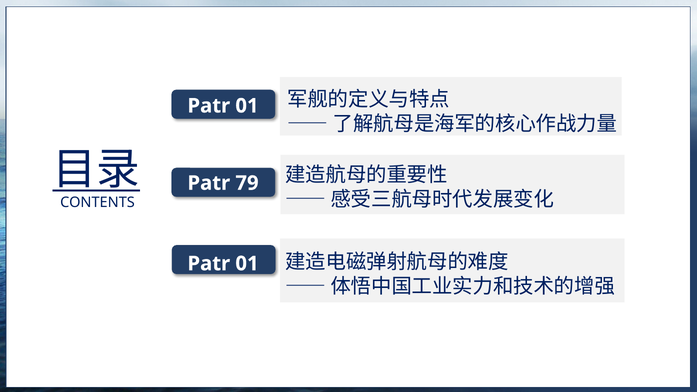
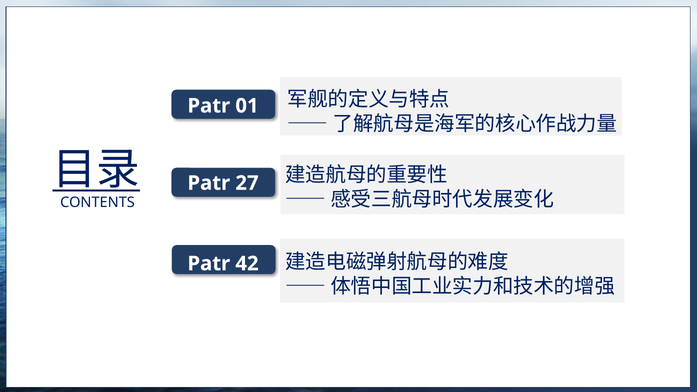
79: 79 -> 27
01 at (247, 264): 01 -> 42
